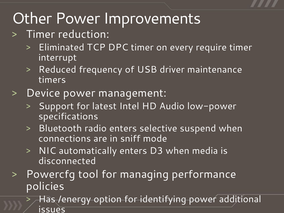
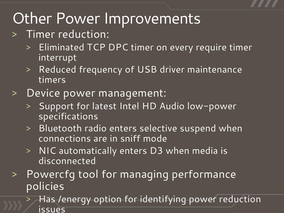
power additional: additional -> reduction
